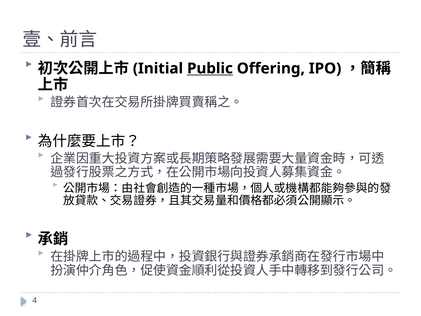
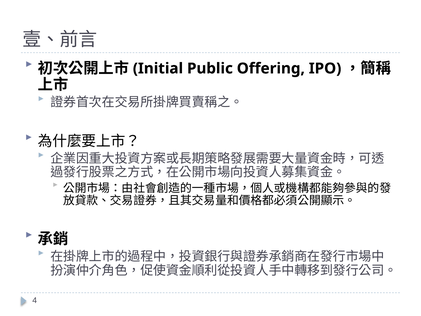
Public underline: present -> none
